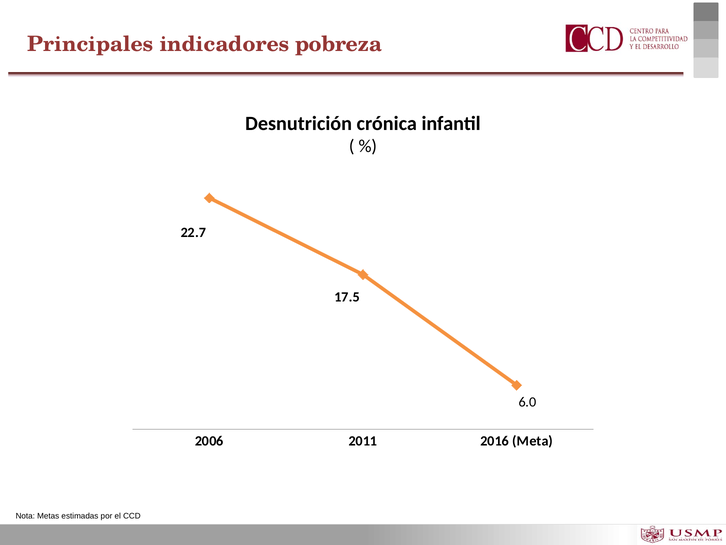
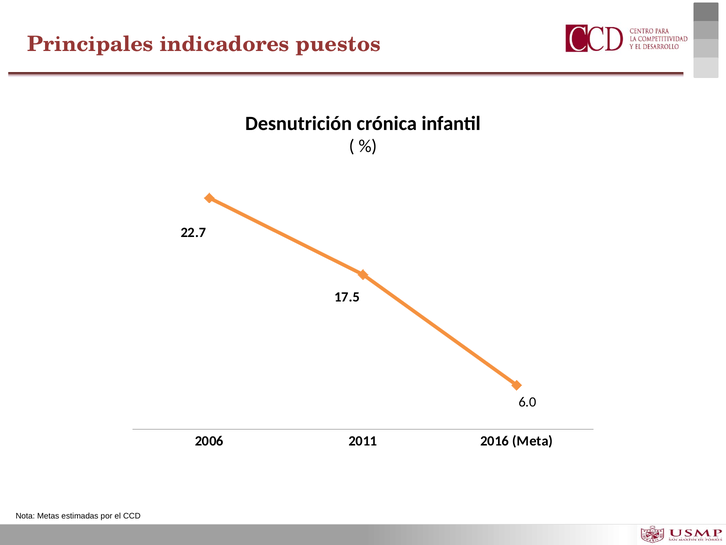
pobreza: pobreza -> puestos
